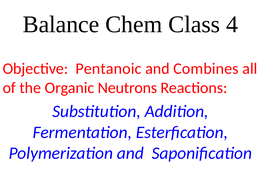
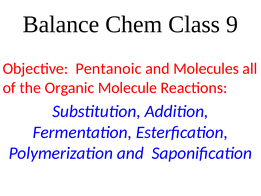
4: 4 -> 9
Combines: Combines -> Molecules
Neutrons: Neutrons -> Molecule
